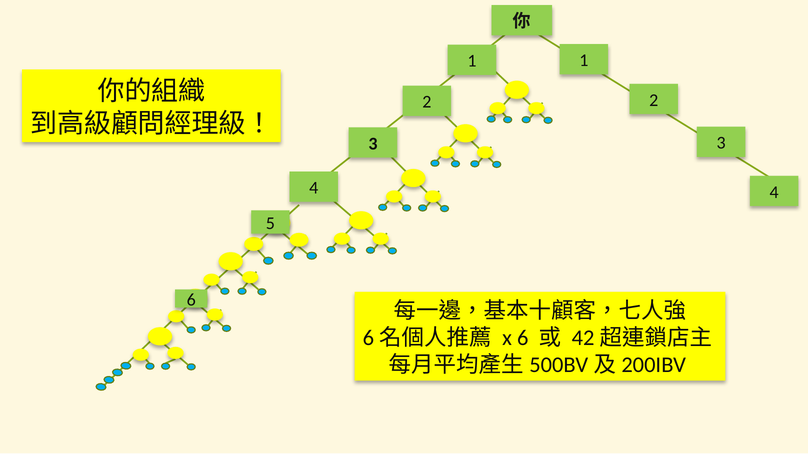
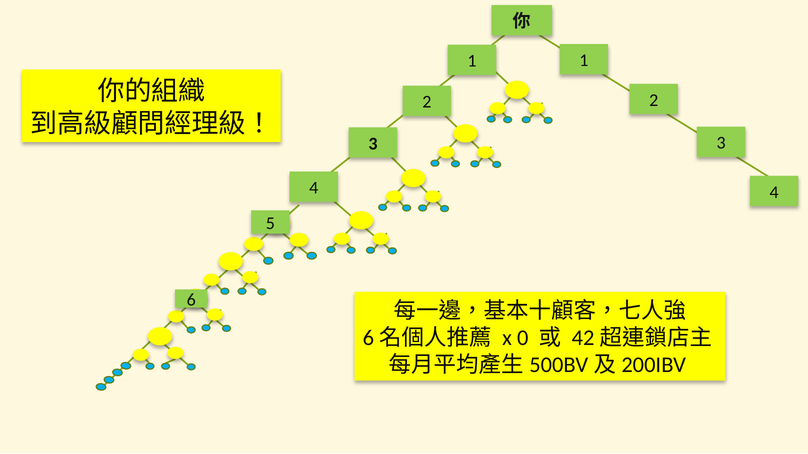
x 6: 6 -> 0
